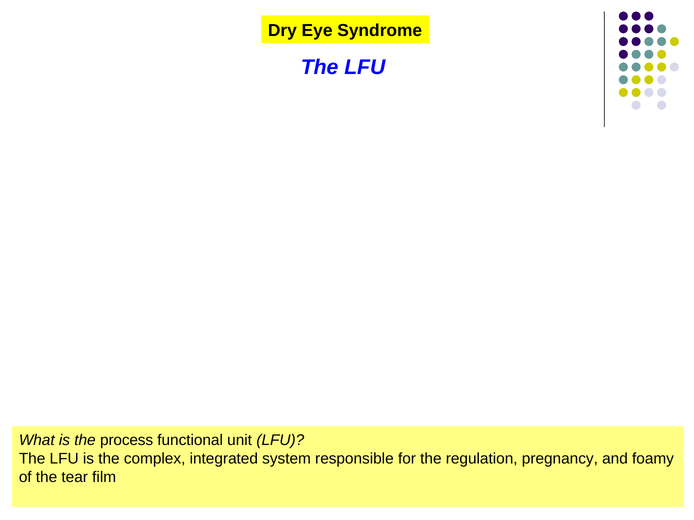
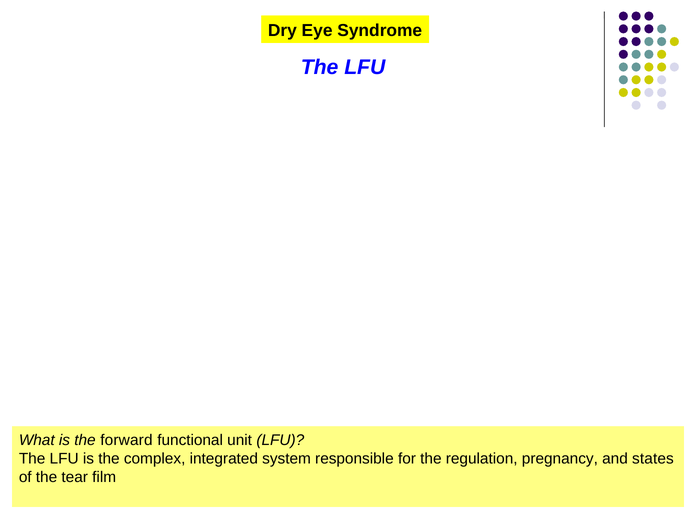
process: process -> forward
foamy: foamy -> states
